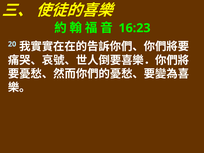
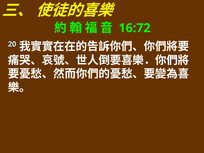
16:23: 16:23 -> 16:72
